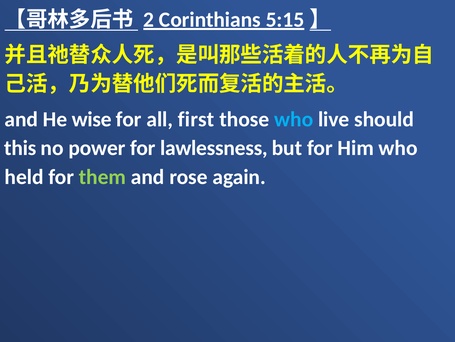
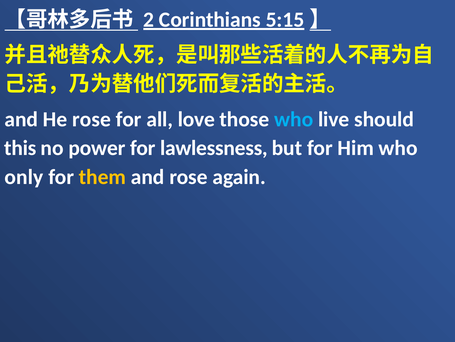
He wise: wise -> rose
first: first -> love
held: held -> only
them colour: light green -> yellow
